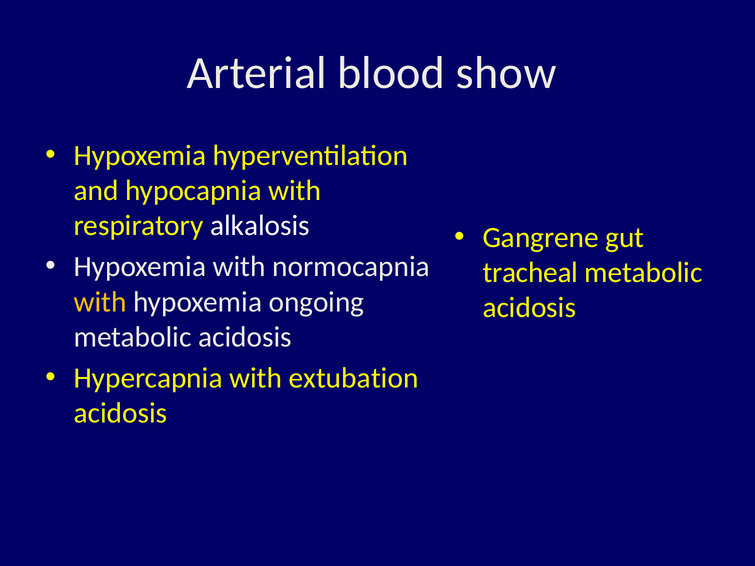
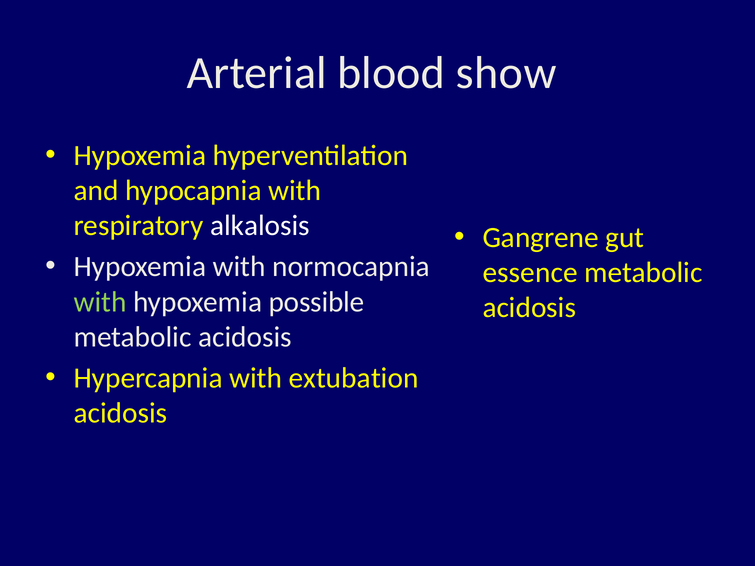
tracheal: tracheal -> essence
with at (100, 302) colour: yellow -> light green
ongoing: ongoing -> possible
